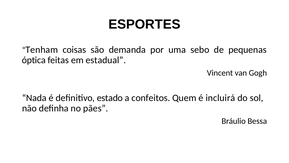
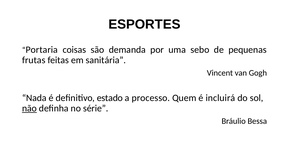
Tenham: Tenham -> Portaria
óptica: óptica -> frutas
estadual: estadual -> sanitária
confeitos: confeitos -> processo
não underline: none -> present
pães: pães -> série
